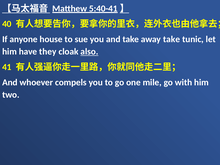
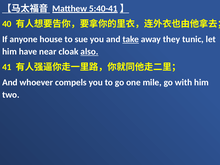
take at (131, 39) underline: none -> present
away take: take -> they
they: they -> near
